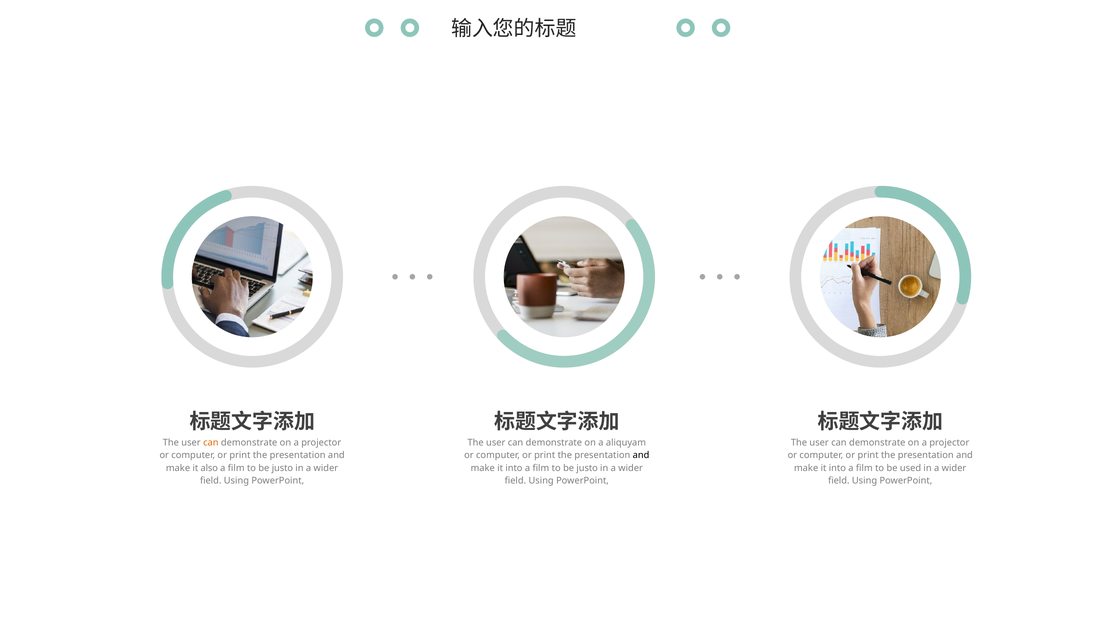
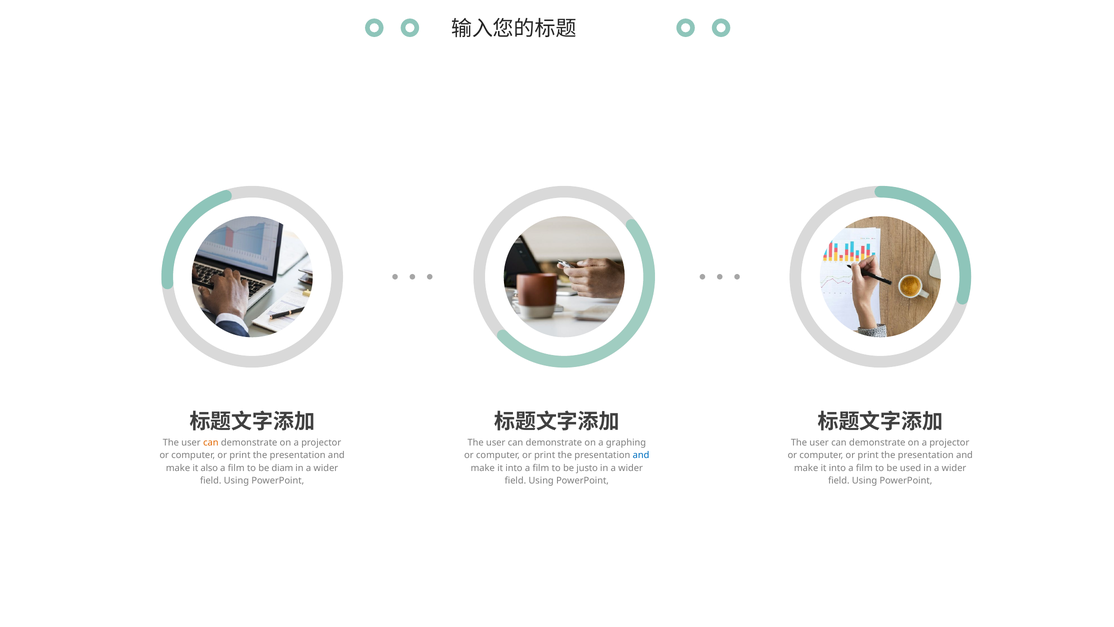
aliquyam: aliquyam -> graphing
and at (641, 455) colour: black -> blue
justo at (282, 468): justo -> diam
